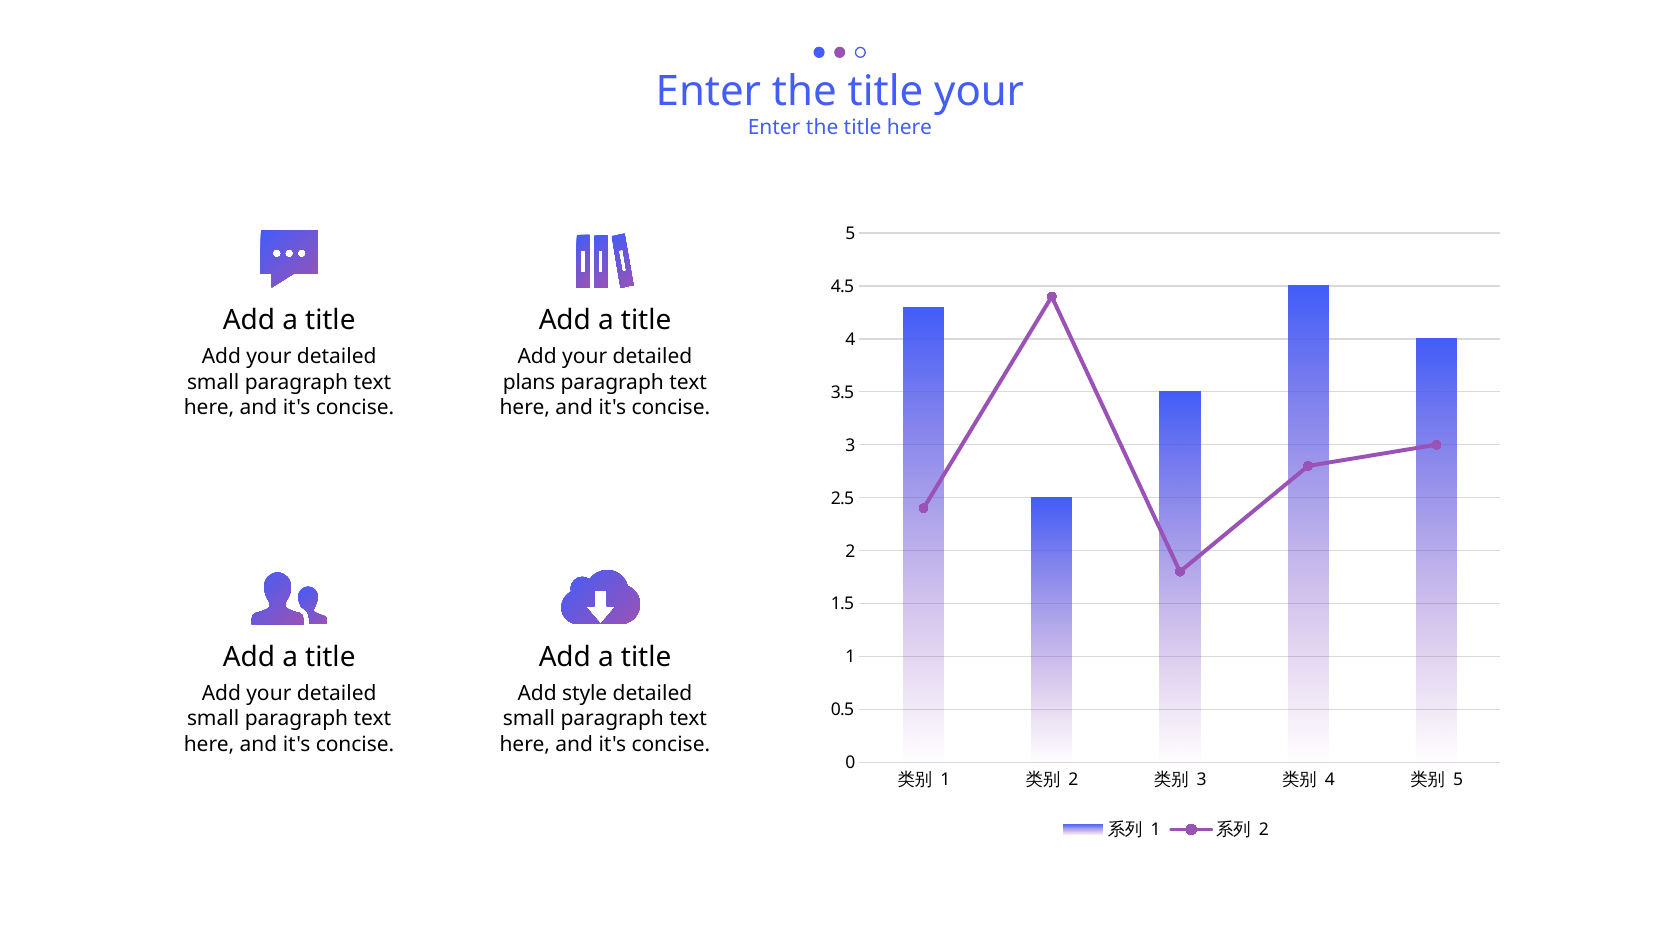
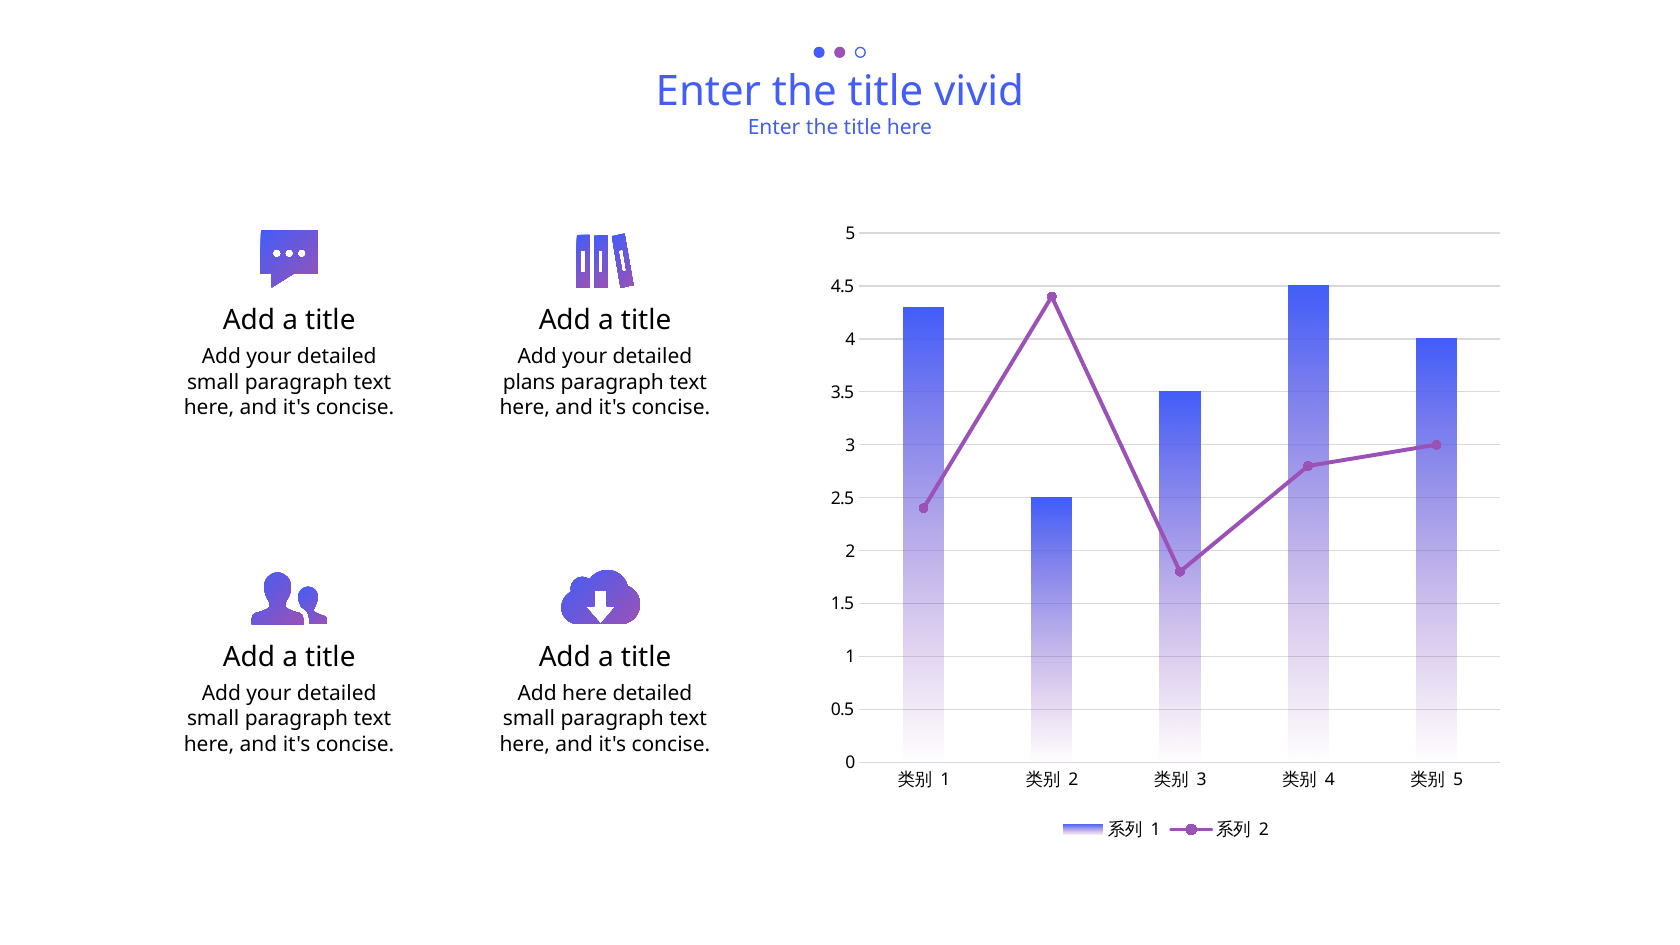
title your: your -> vivid
Add style: style -> here
